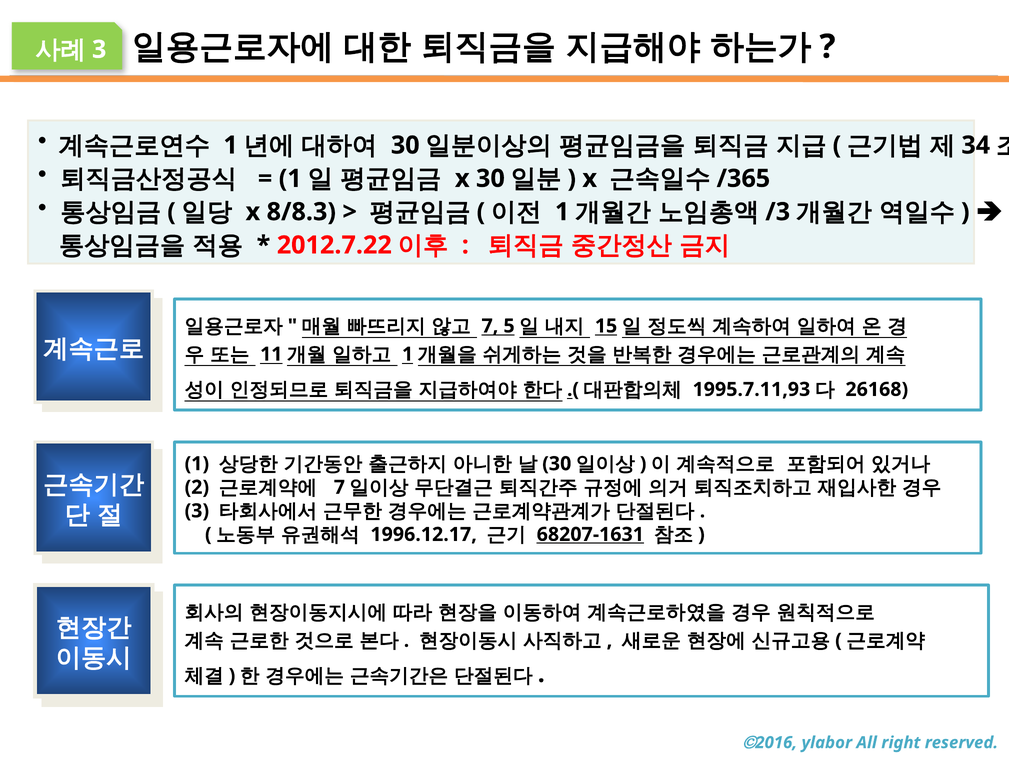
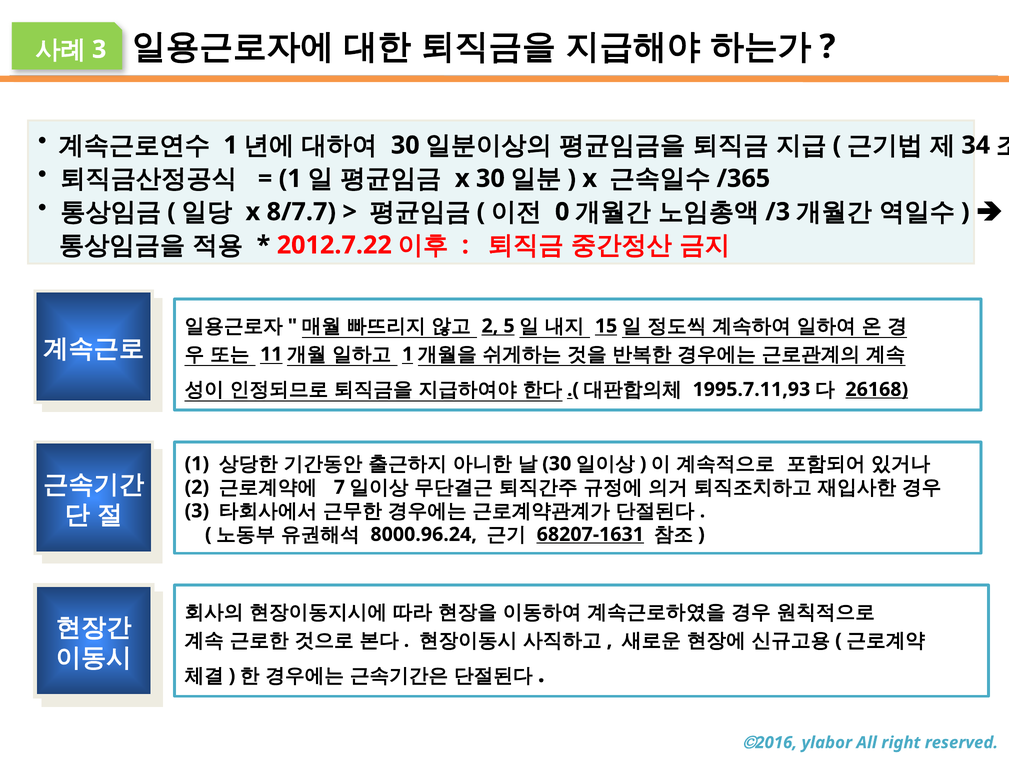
8/8.3: 8/8.3 -> 8/7.7
1 at (562, 212): 1 -> 0
7 at (490, 326): 7 -> 2
26168 underline: none -> present
1996.12.17: 1996.12.17 -> 8000.96.24
